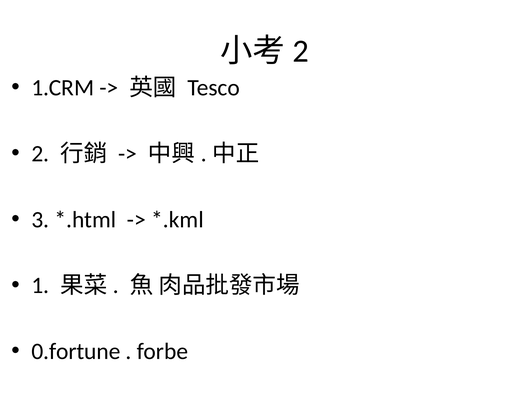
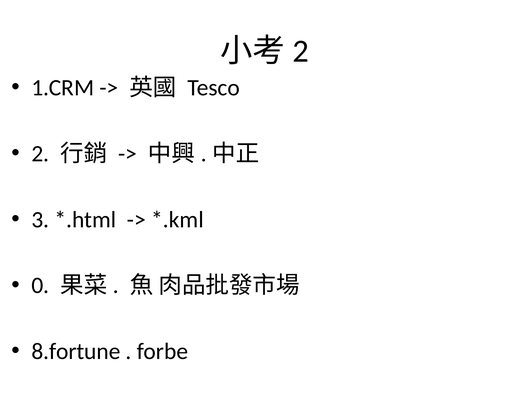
1: 1 -> 0
0.fortune: 0.fortune -> 8.fortune
